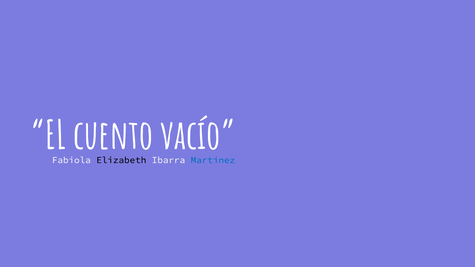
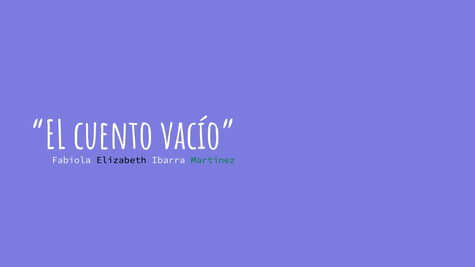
Martinez colour: blue -> green
